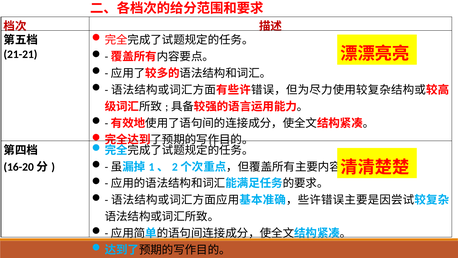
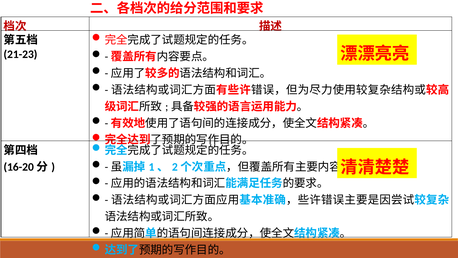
21-21: 21-21 -> 21-23
